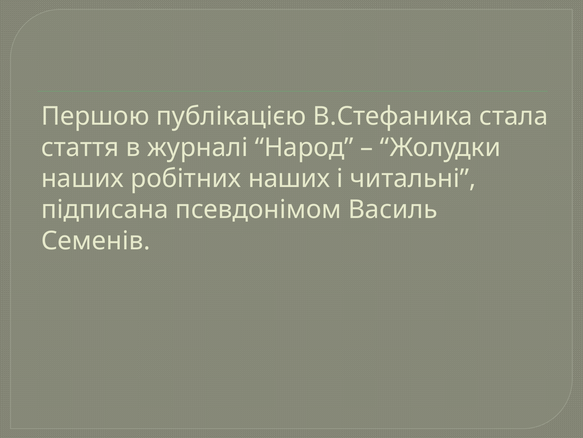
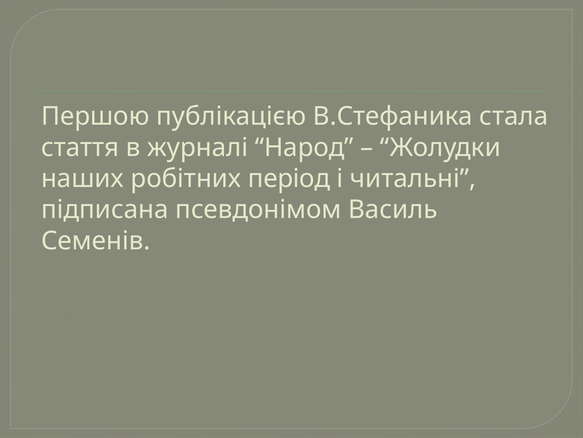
робітних наших: наших -> період
